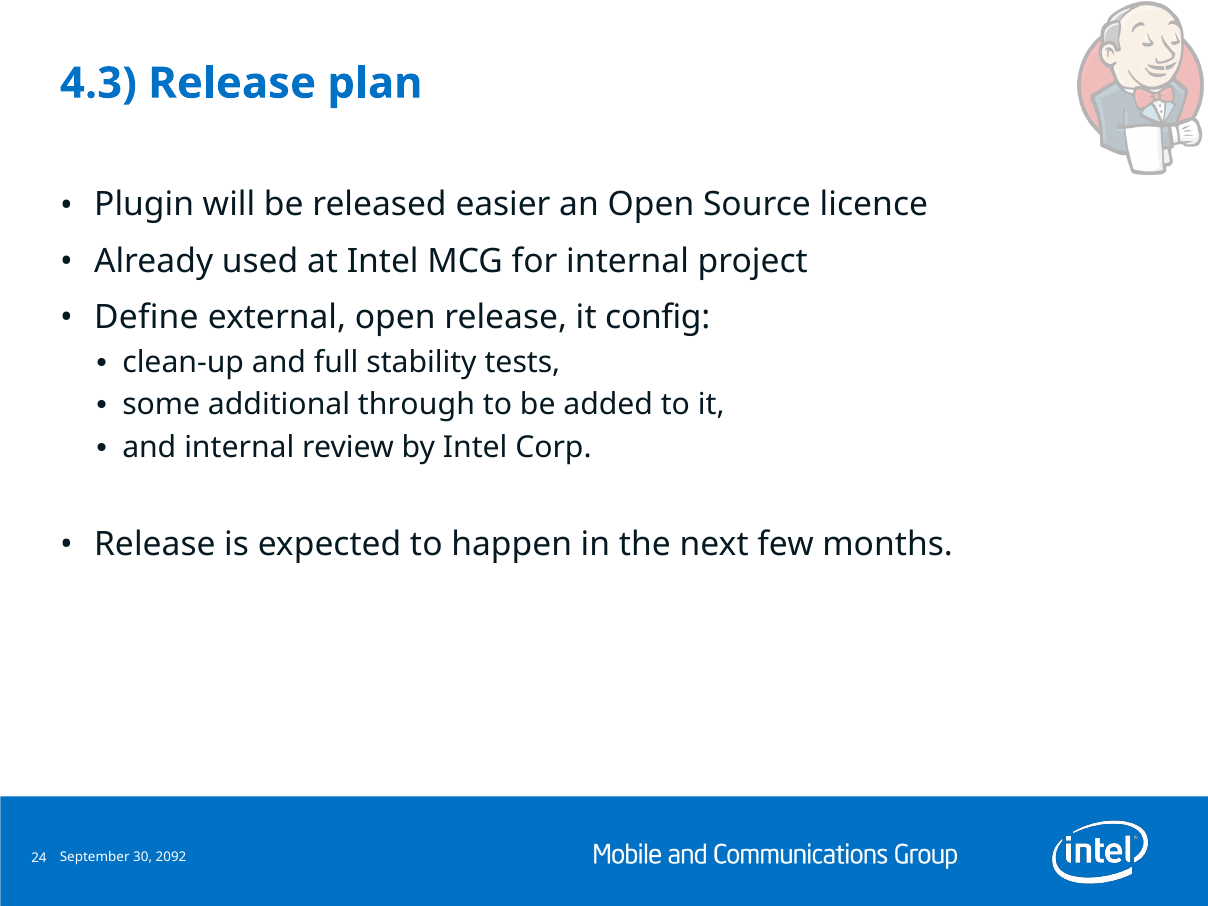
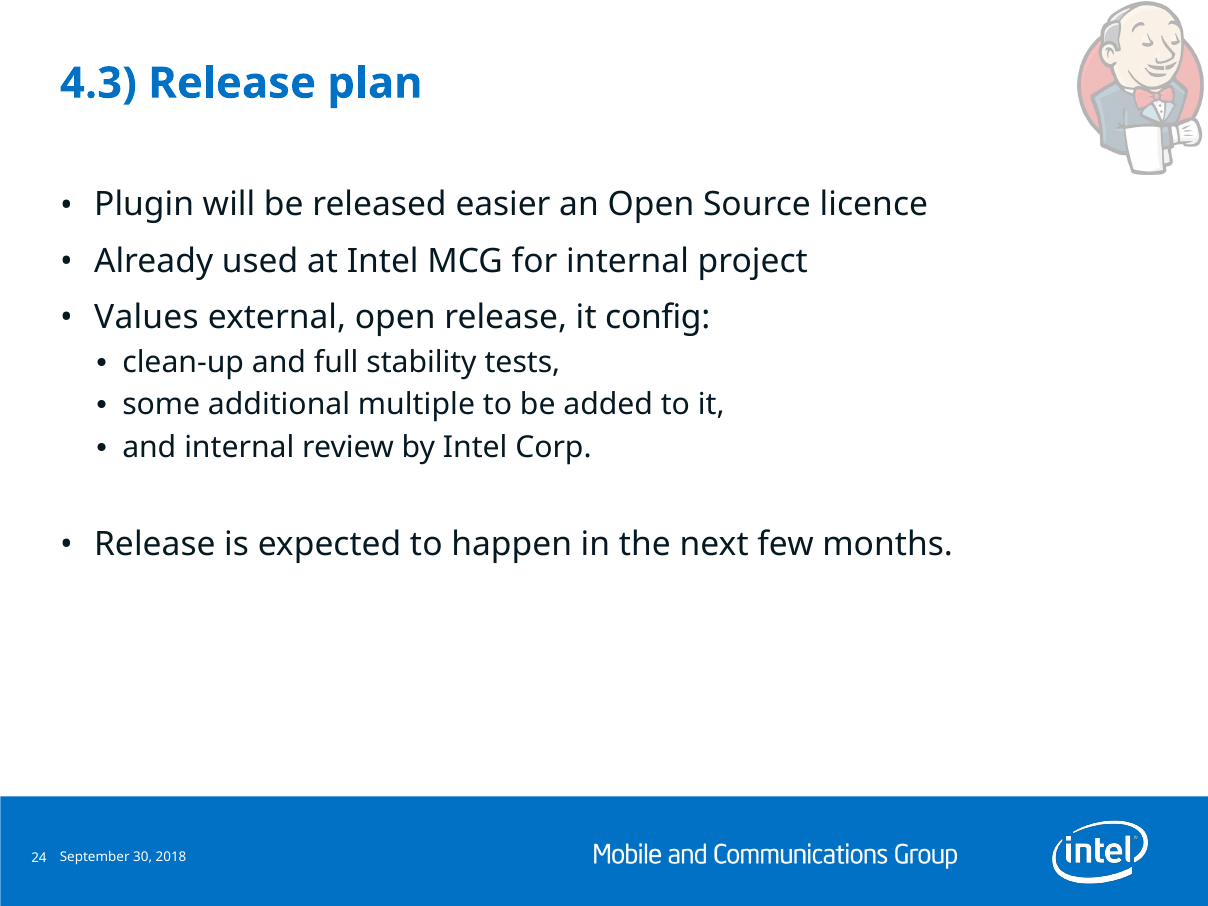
Define: Define -> Values
through: through -> multiple
2092: 2092 -> 2018
